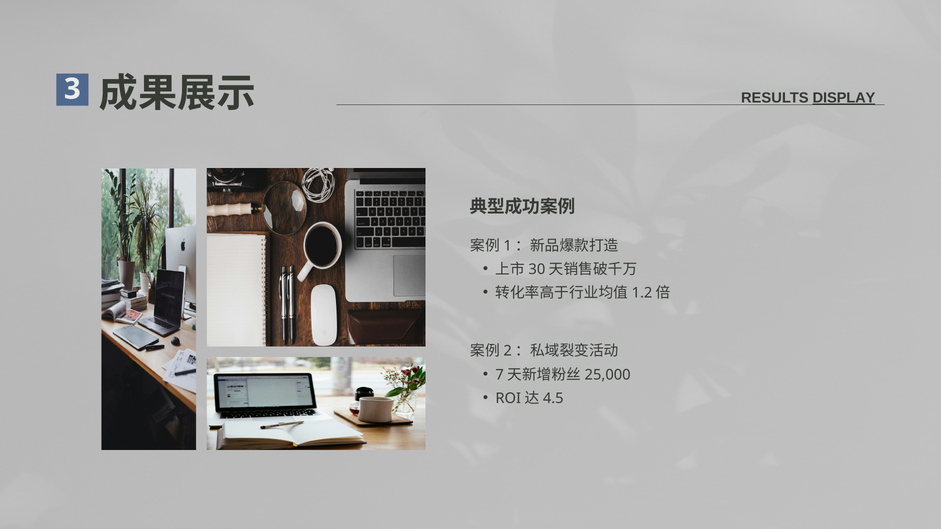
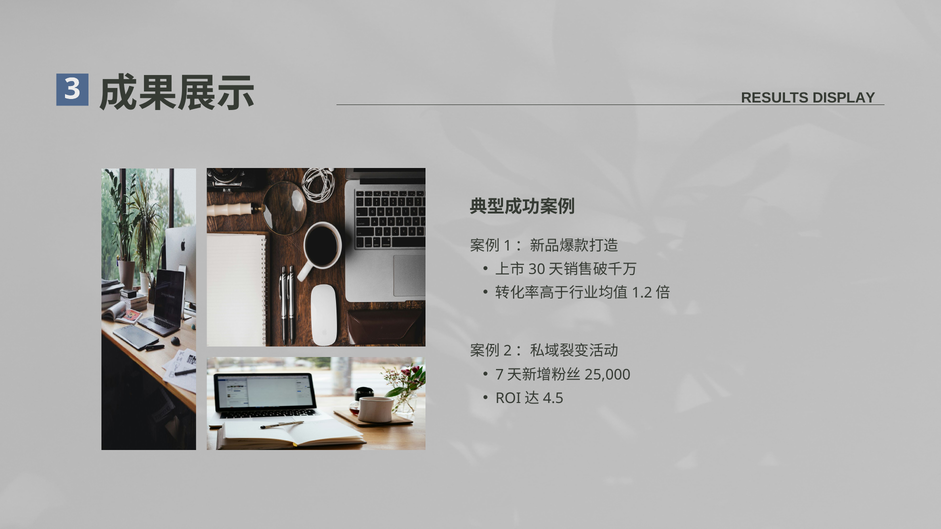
DISPLAY underline: present -> none
